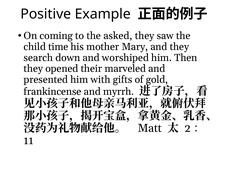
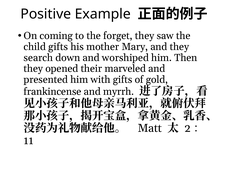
asked: asked -> forget
child time: time -> gifts
